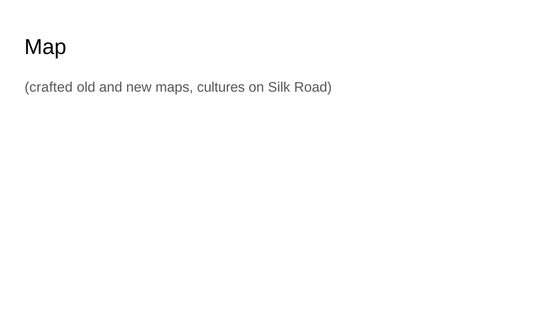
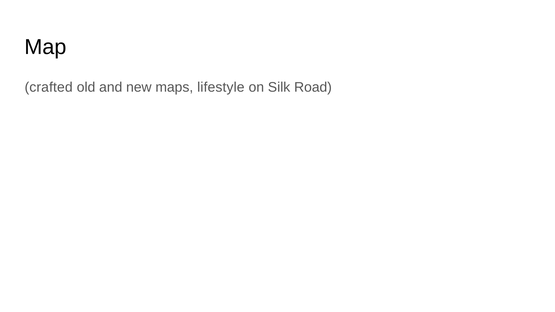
cultures: cultures -> lifestyle
